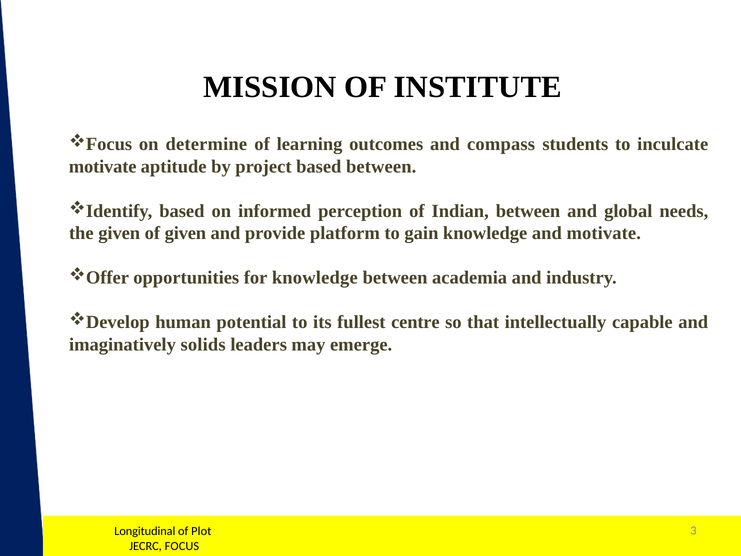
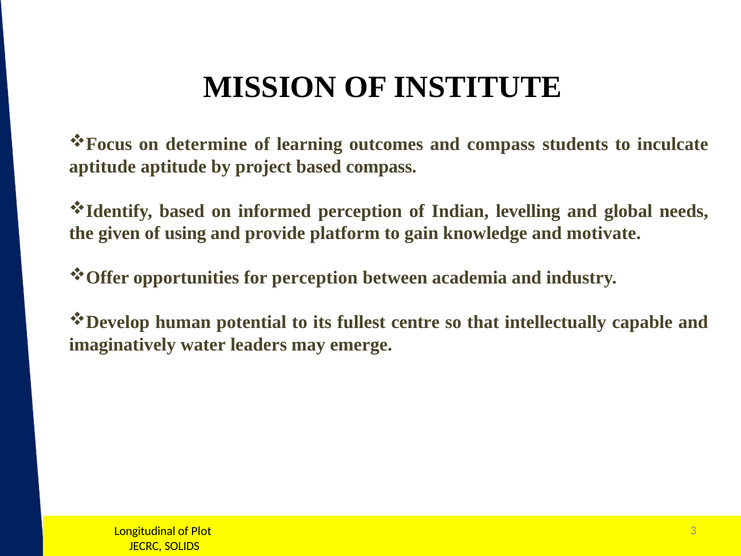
motivate at (103, 166): motivate -> aptitude
based between: between -> compass
Indian between: between -> levelling
of given: given -> using
for knowledge: knowledge -> perception
solids: solids -> water
FOCUS: FOCUS -> SOLIDS
